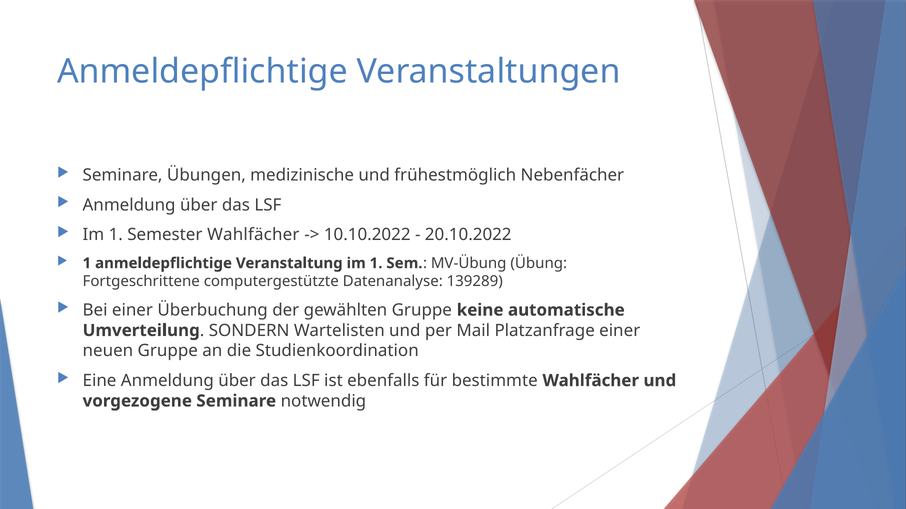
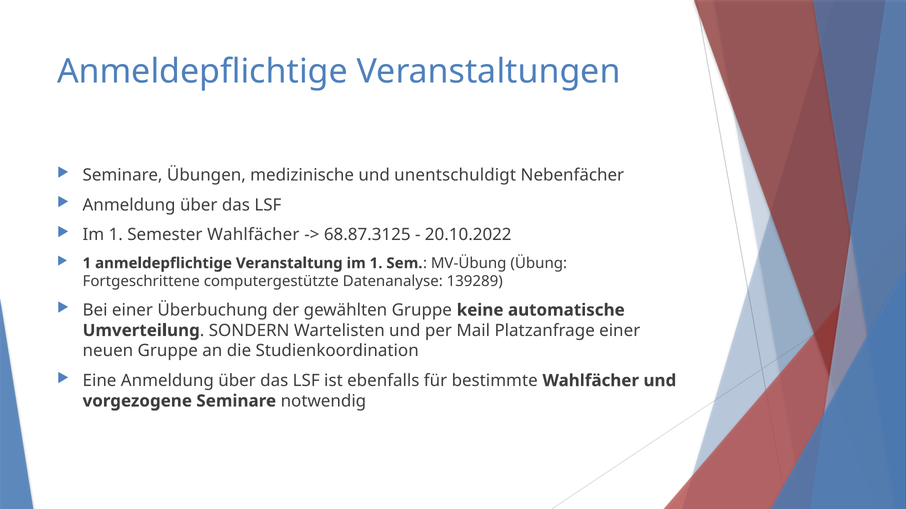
frühestmöglich: frühestmöglich -> unentschuldigt
10.10.2022: 10.10.2022 -> 68.87.3125
